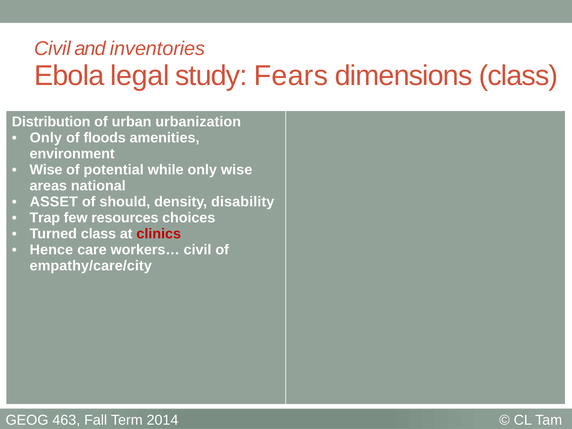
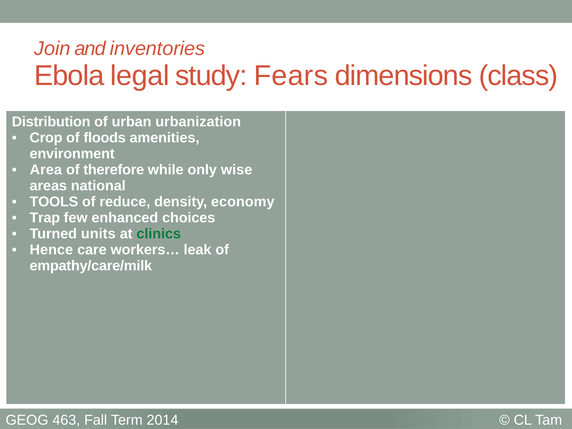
Civil at (52, 49): Civil -> Join
Only at (46, 138): Only -> Crop
Wise at (46, 170): Wise -> Area
potential: potential -> therefore
ASSET: ASSET -> TOOLS
should: should -> reduce
disability: disability -> economy
resources: resources -> enhanced
Turned class: class -> units
clinics colour: red -> green
workers… civil: civil -> leak
empathy/care/city: empathy/care/city -> empathy/care/milk
